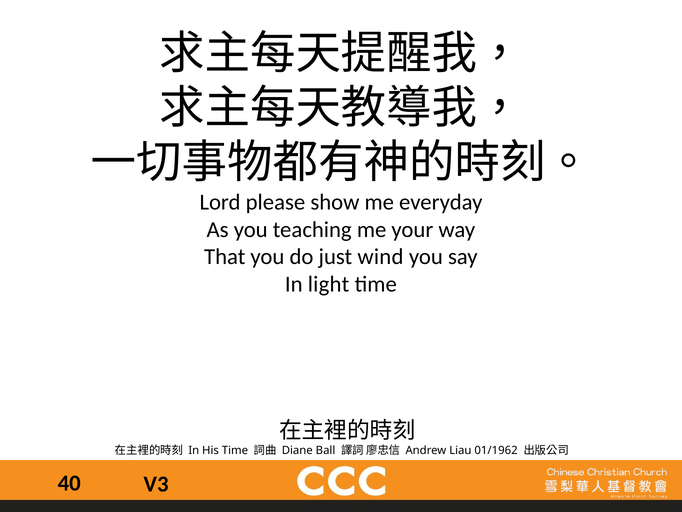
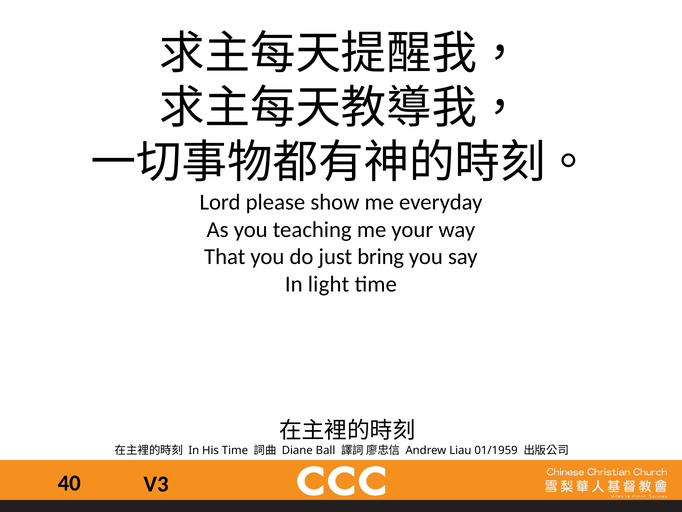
wind: wind -> bring
01/1962: 01/1962 -> 01/1959
